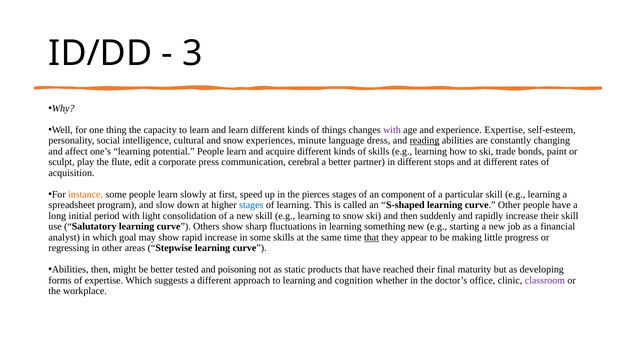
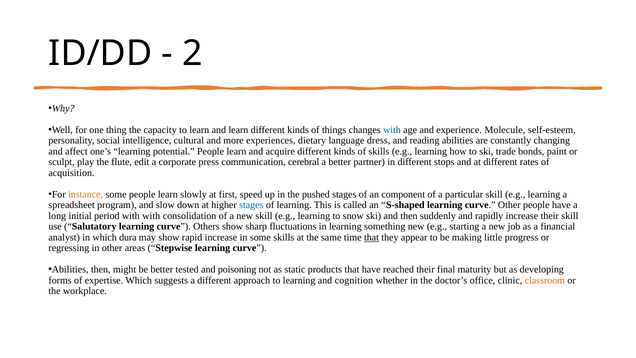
3: 3 -> 2
with at (392, 130) colour: purple -> blue
experience Expertise: Expertise -> Molecule
and snow: snow -> more
minute: minute -> dietary
reading underline: present -> none
pierces: pierces -> pushed
with light: light -> with
goal: goal -> dura
classroom colour: purple -> orange
